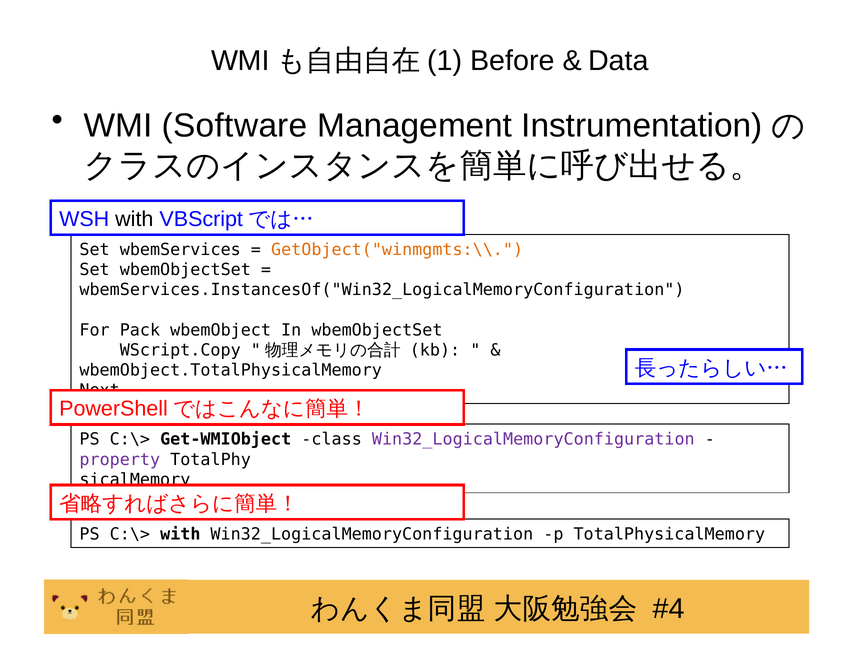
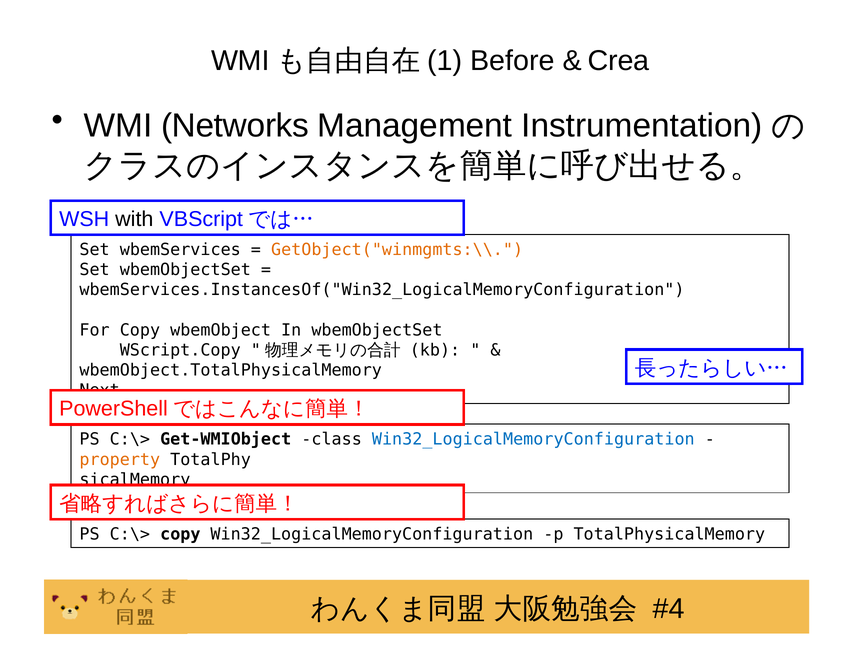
Data: Data -> Crea
Software: Software -> Networks
For Pack: Pack -> Copy
Win32_LogicalMemoryConfiguration at (533, 439) colour: purple -> blue
property colour: purple -> orange
C:\> with: with -> copy
